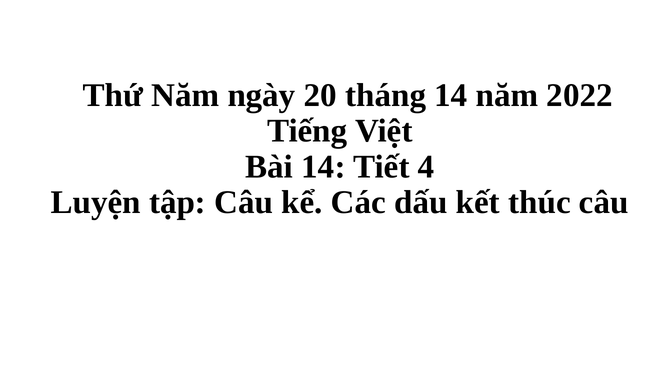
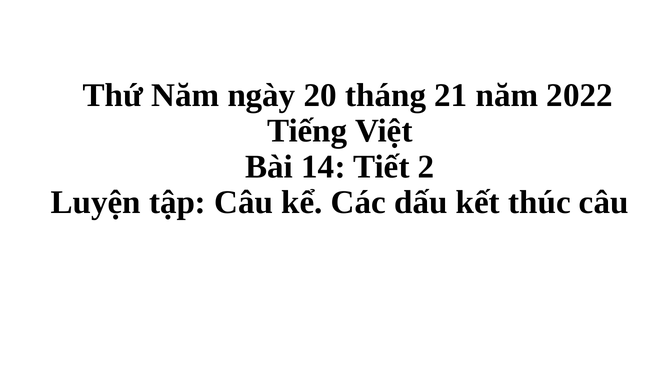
tháng 14: 14 -> 21
4: 4 -> 2
